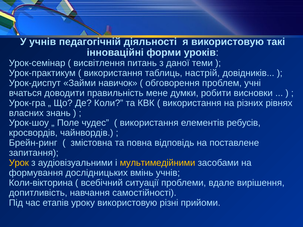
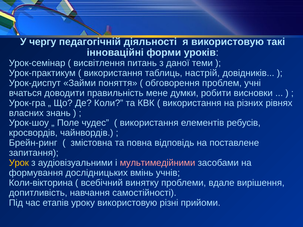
У учнів: учнів -> чергу
навичок: навичок -> поняття
мультимедійними colour: yellow -> pink
ситуації: ситуації -> винятку
